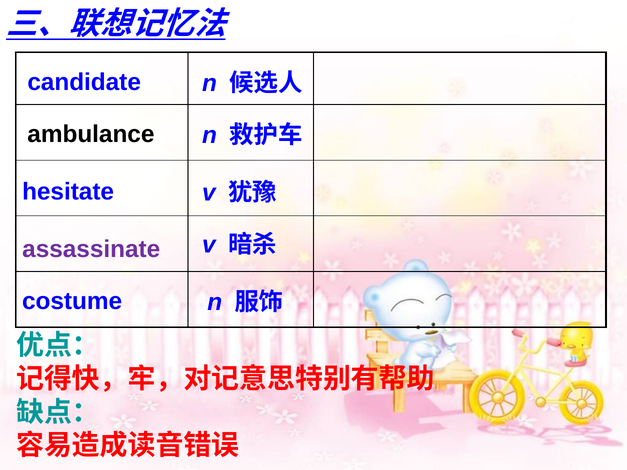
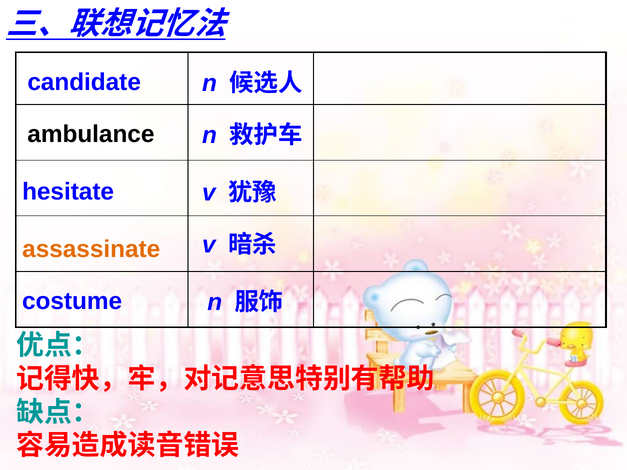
assassinate colour: purple -> orange
